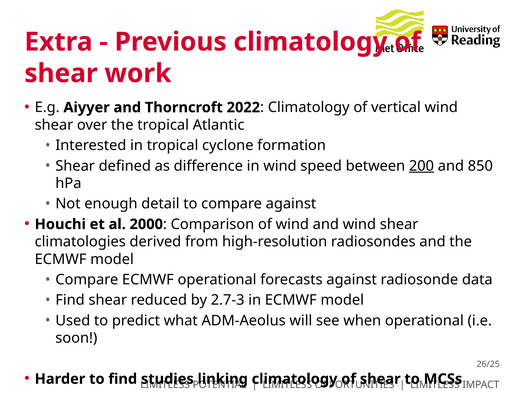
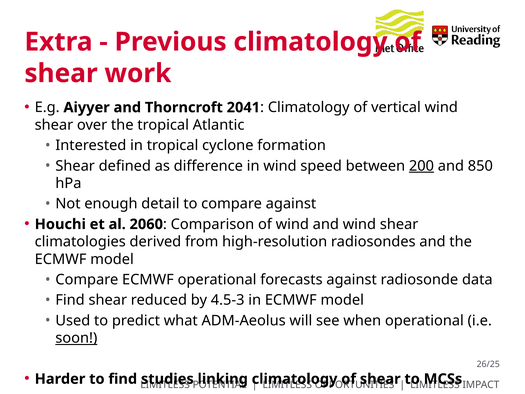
2022: 2022 -> 2041
2000: 2000 -> 2060
2.7-3: 2.7-3 -> 4.5-3
soon underline: none -> present
